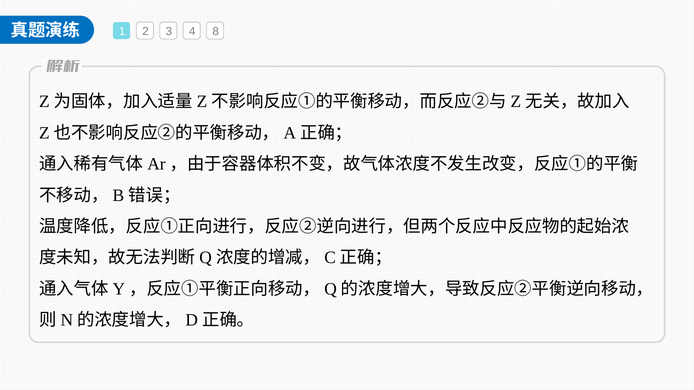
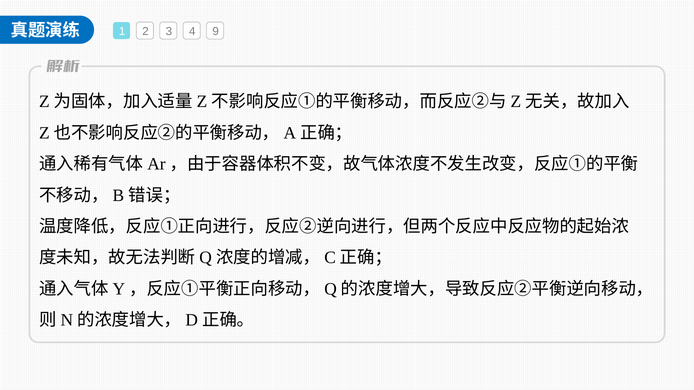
8: 8 -> 9
